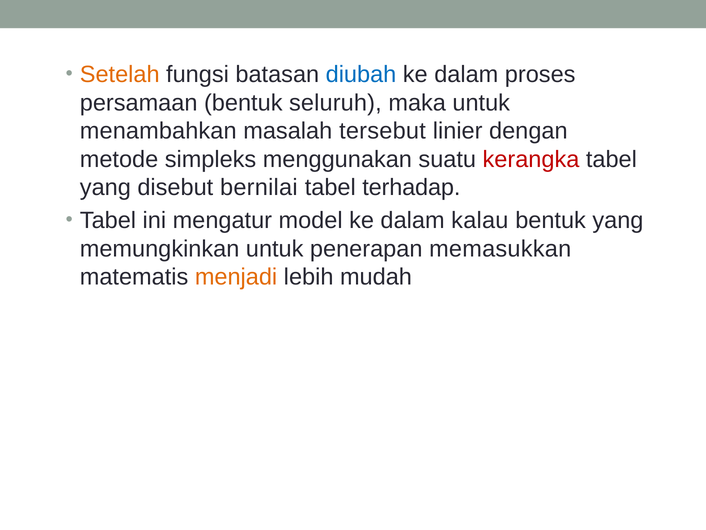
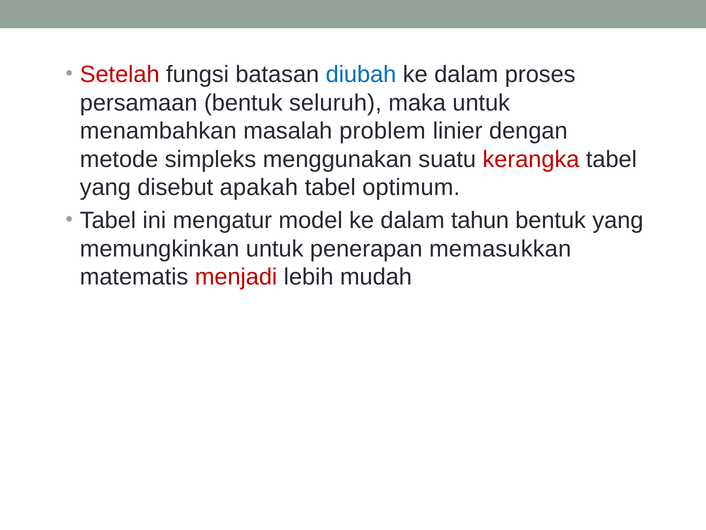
Setelah colour: orange -> red
tersebut: tersebut -> problem
bernilai: bernilai -> apakah
terhadap: terhadap -> optimum
kalau: kalau -> tahun
menjadi colour: orange -> red
